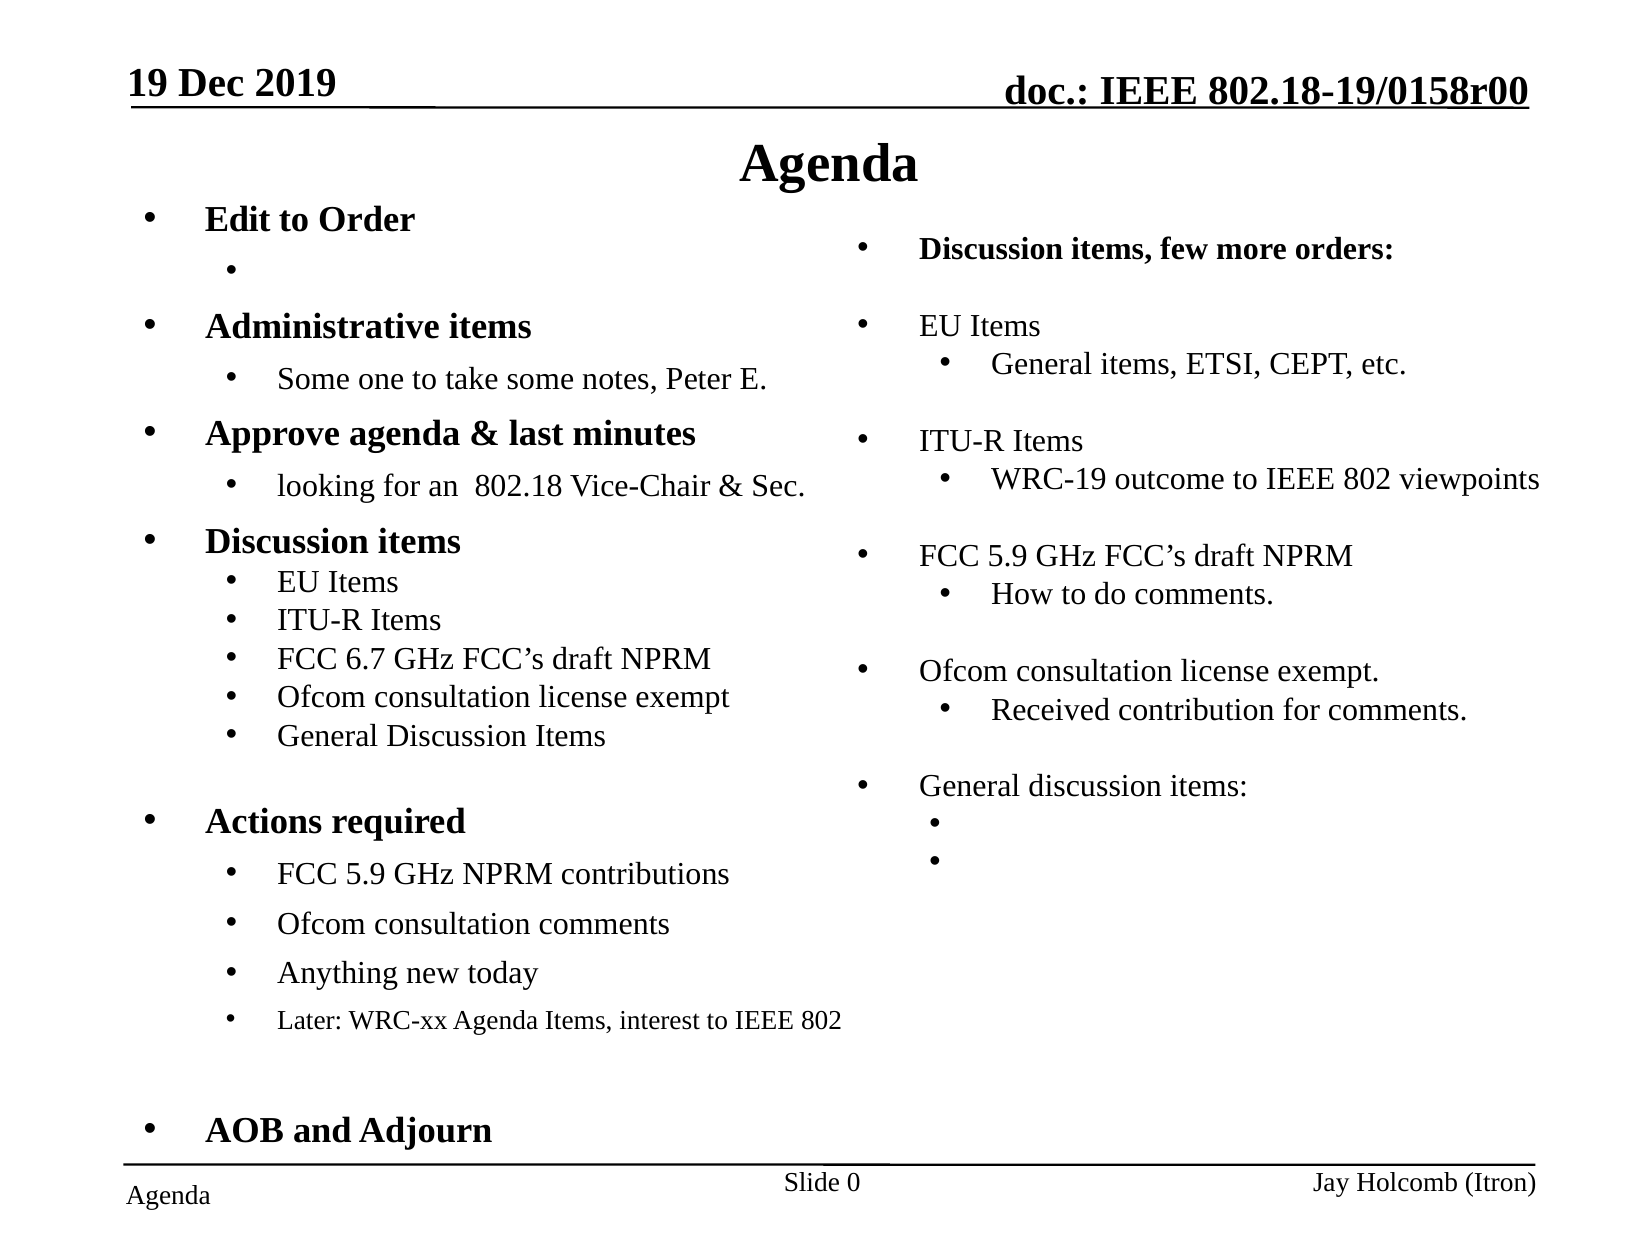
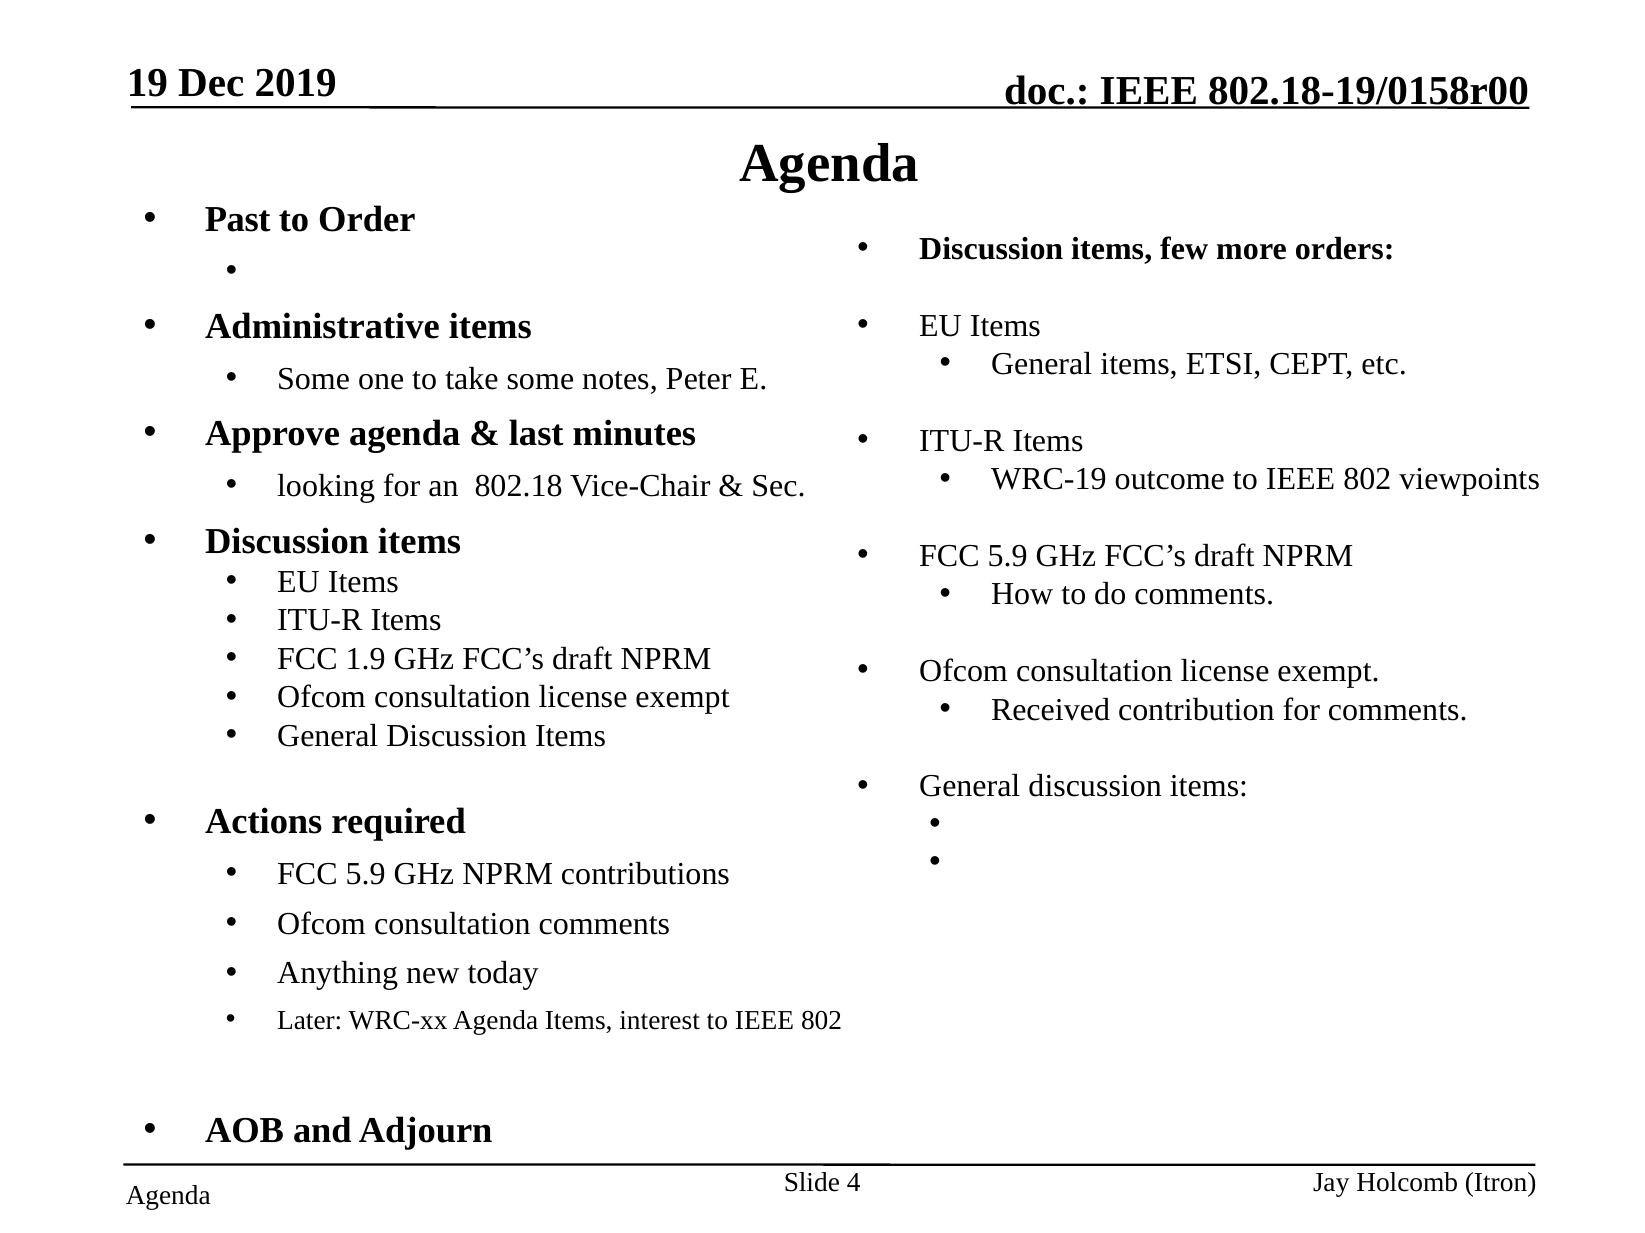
Edit: Edit -> Past
6.7: 6.7 -> 1.9
0: 0 -> 4
